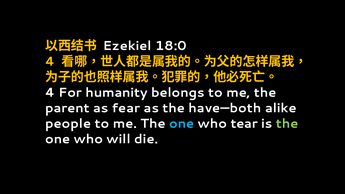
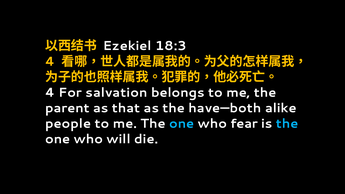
18:0: 18:0 -> 18:3
humanity: humanity -> salvation
fear: fear -> that
tear: tear -> fear
the at (287, 124) colour: light green -> light blue
